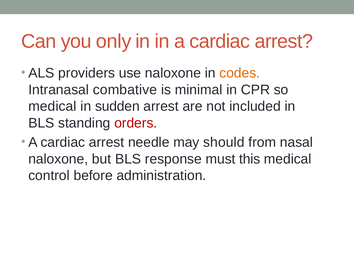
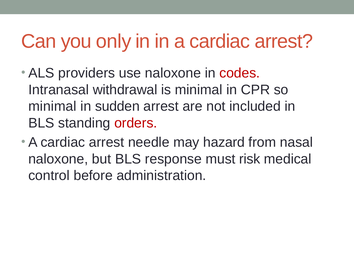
codes colour: orange -> red
combative: combative -> withdrawal
medical at (52, 106): medical -> minimal
should: should -> hazard
this: this -> risk
